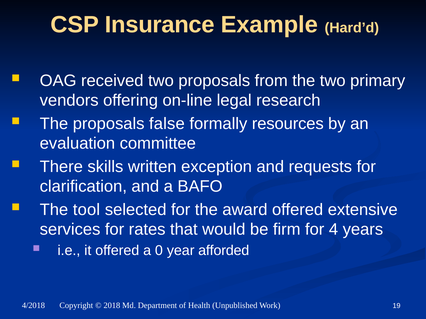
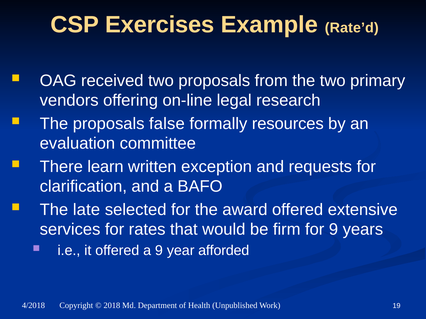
Insurance: Insurance -> Exercises
Hard’d: Hard’d -> Rate’d
skills: skills -> learn
tool: tool -> late
for 4: 4 -> 9
a 0: 0 -> 9
